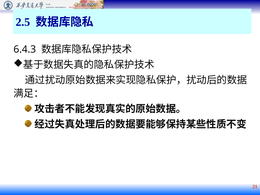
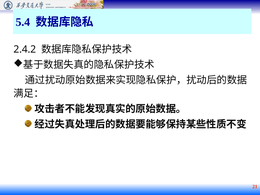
2.5: 2.5 -> 5.4
6.4.3: 6.4.3 -> 2.4.2
